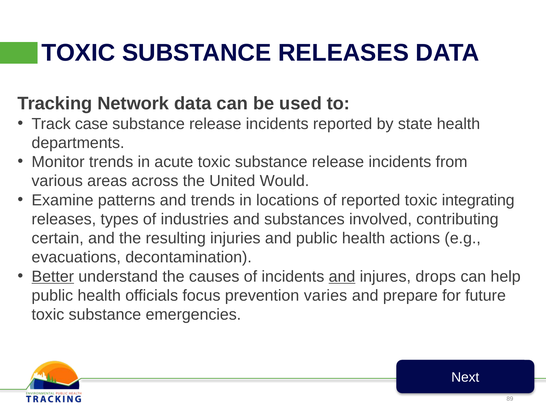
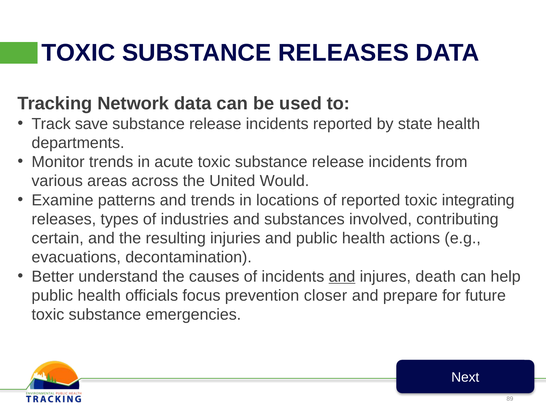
case: case -> save
Better underline: present -> none
drops: drops -> death
varies: varies -> closer
